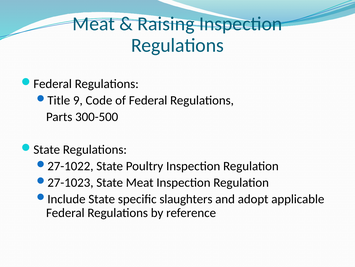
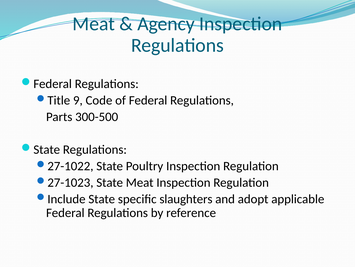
Raising: Raising -> Agency
